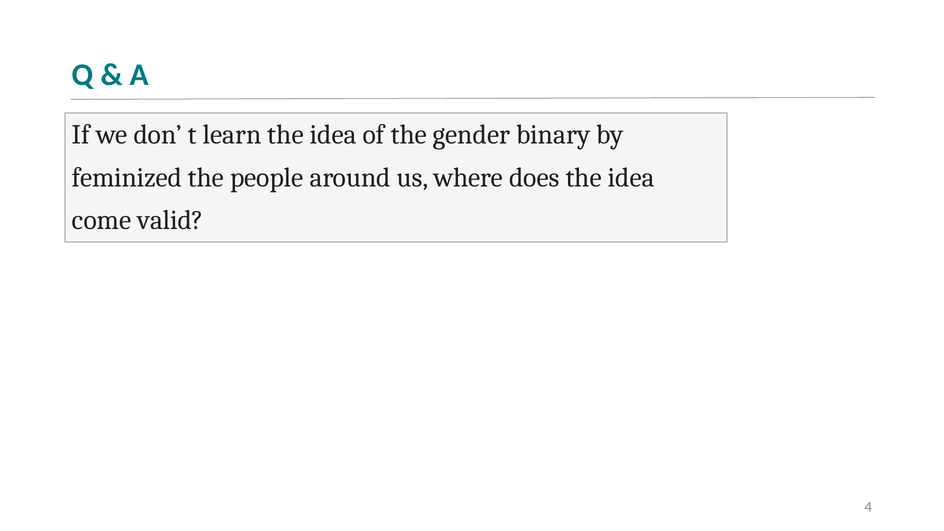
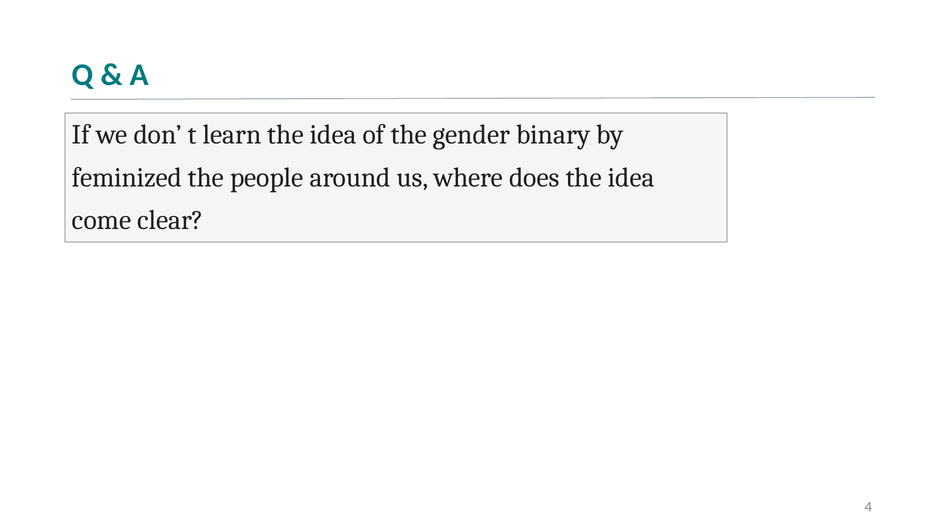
valid: valid -> clear
